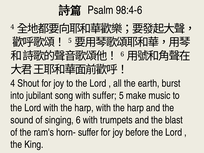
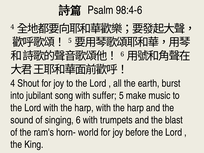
horn- suffer: suffer -> world
